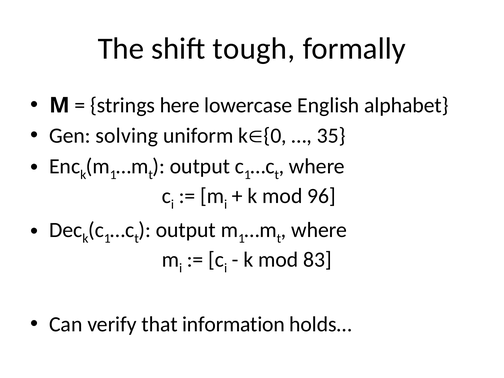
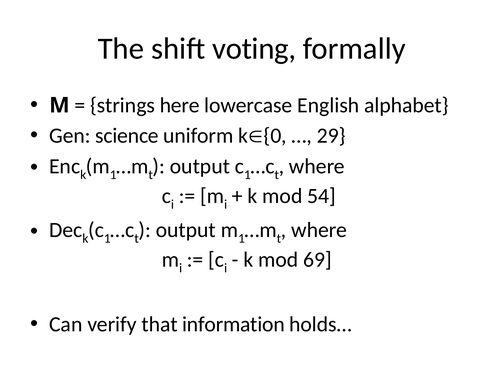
tough: tough -> voting
solving: solving -> science
35: 35 -> 29
96: 96 -> 54
83: 83 -> 69
